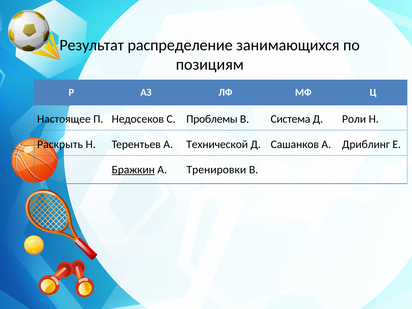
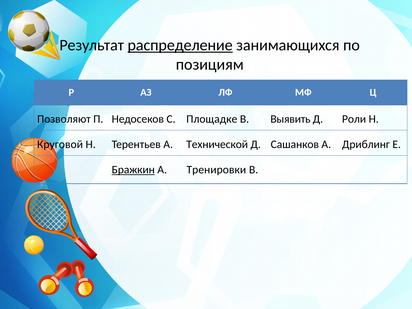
распределение underline: none -> present
Настоящее: Настоящее -> Позволяют
Проблемы: Проблемы -> Площадке
Система: Система -> Выявить
Раскрыть: Раскрыть -> Круговой
